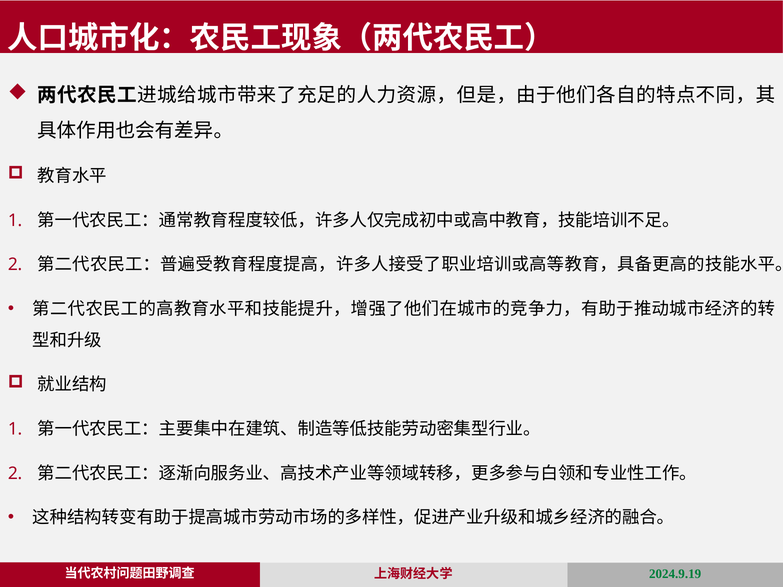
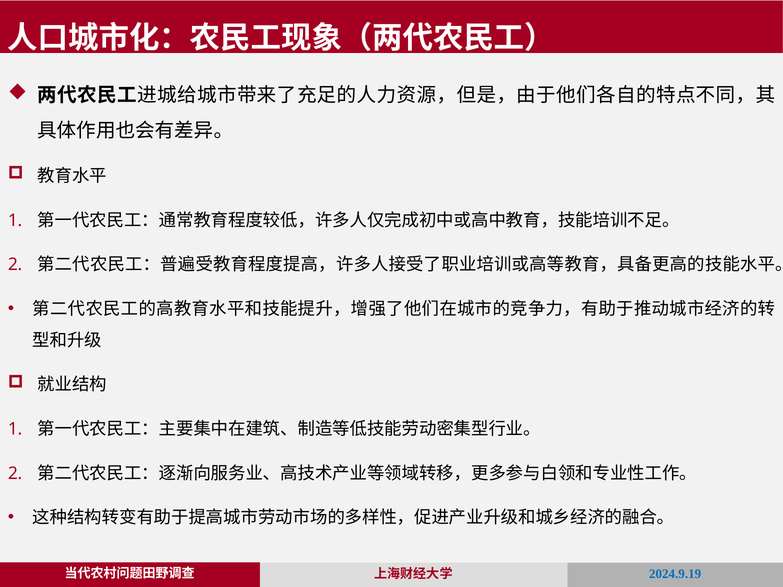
2024.9.19 colour: green -> blue
